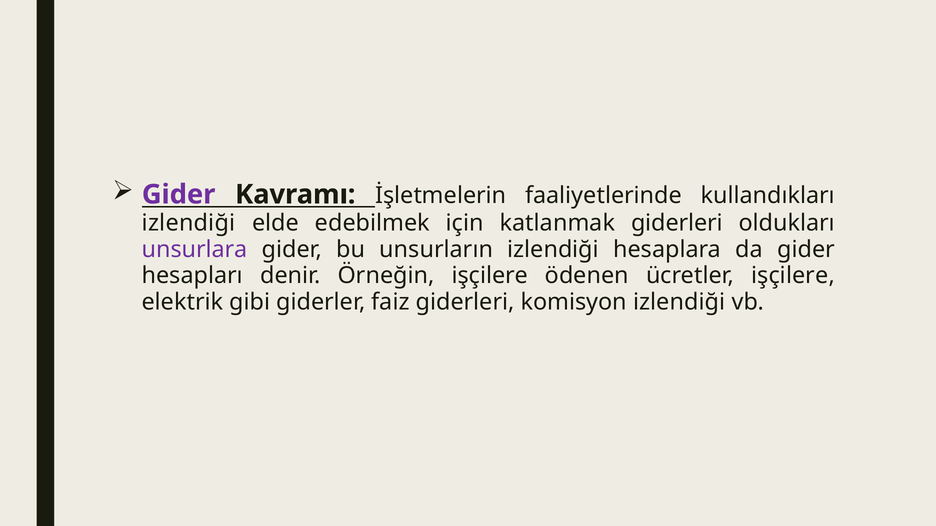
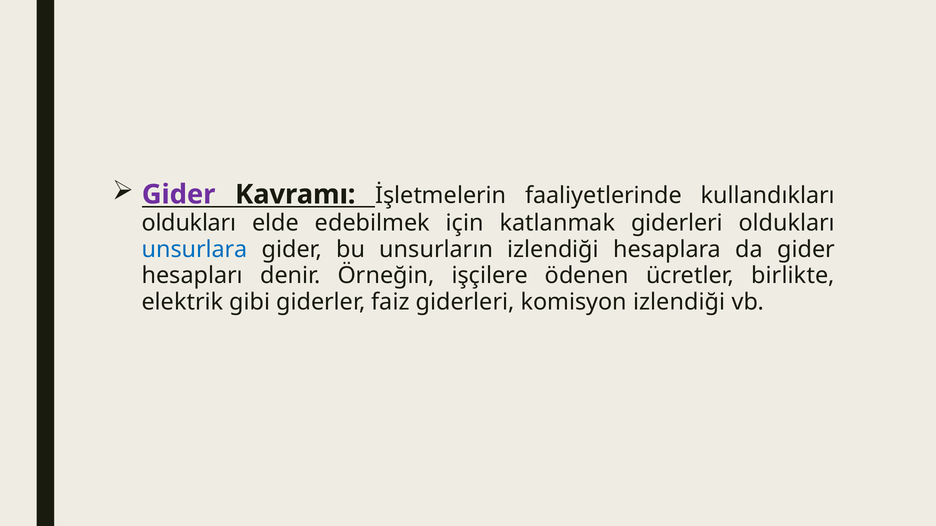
izlendiği at (189, 223): izlendiği -> oldukları
unsurlara colour: purple -> blue
ücretler işçilere: işçilere -> birlikte
